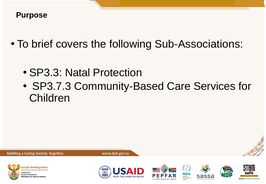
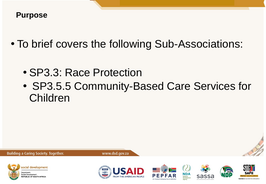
Natal: Natal -> Race
SP3.7.3: SP3.7.3 -> SP3.5.5
